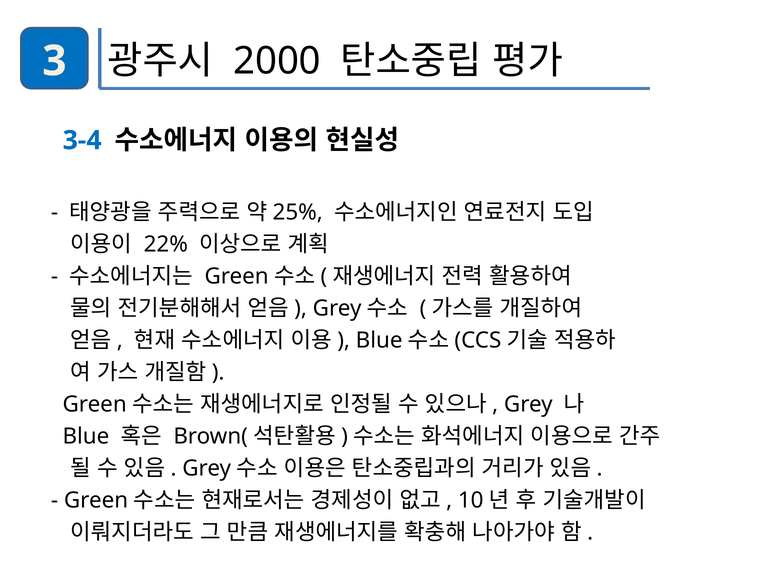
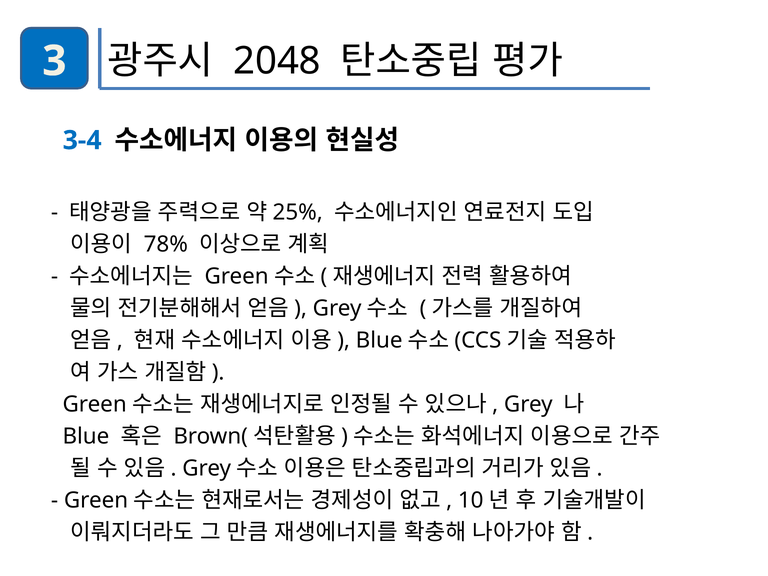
2000: 2000 -> 2048
22%: 22% -> 78%
